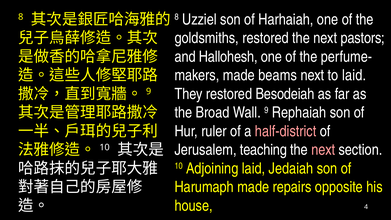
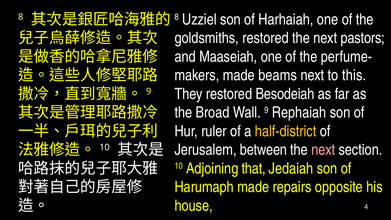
Hallohesh: Hallohesh -> Maaseiah
to laid: laid -> this
half-district colour: pink -> yellow
teaching: teaching -> between
Adjoining laid: laid -> that
